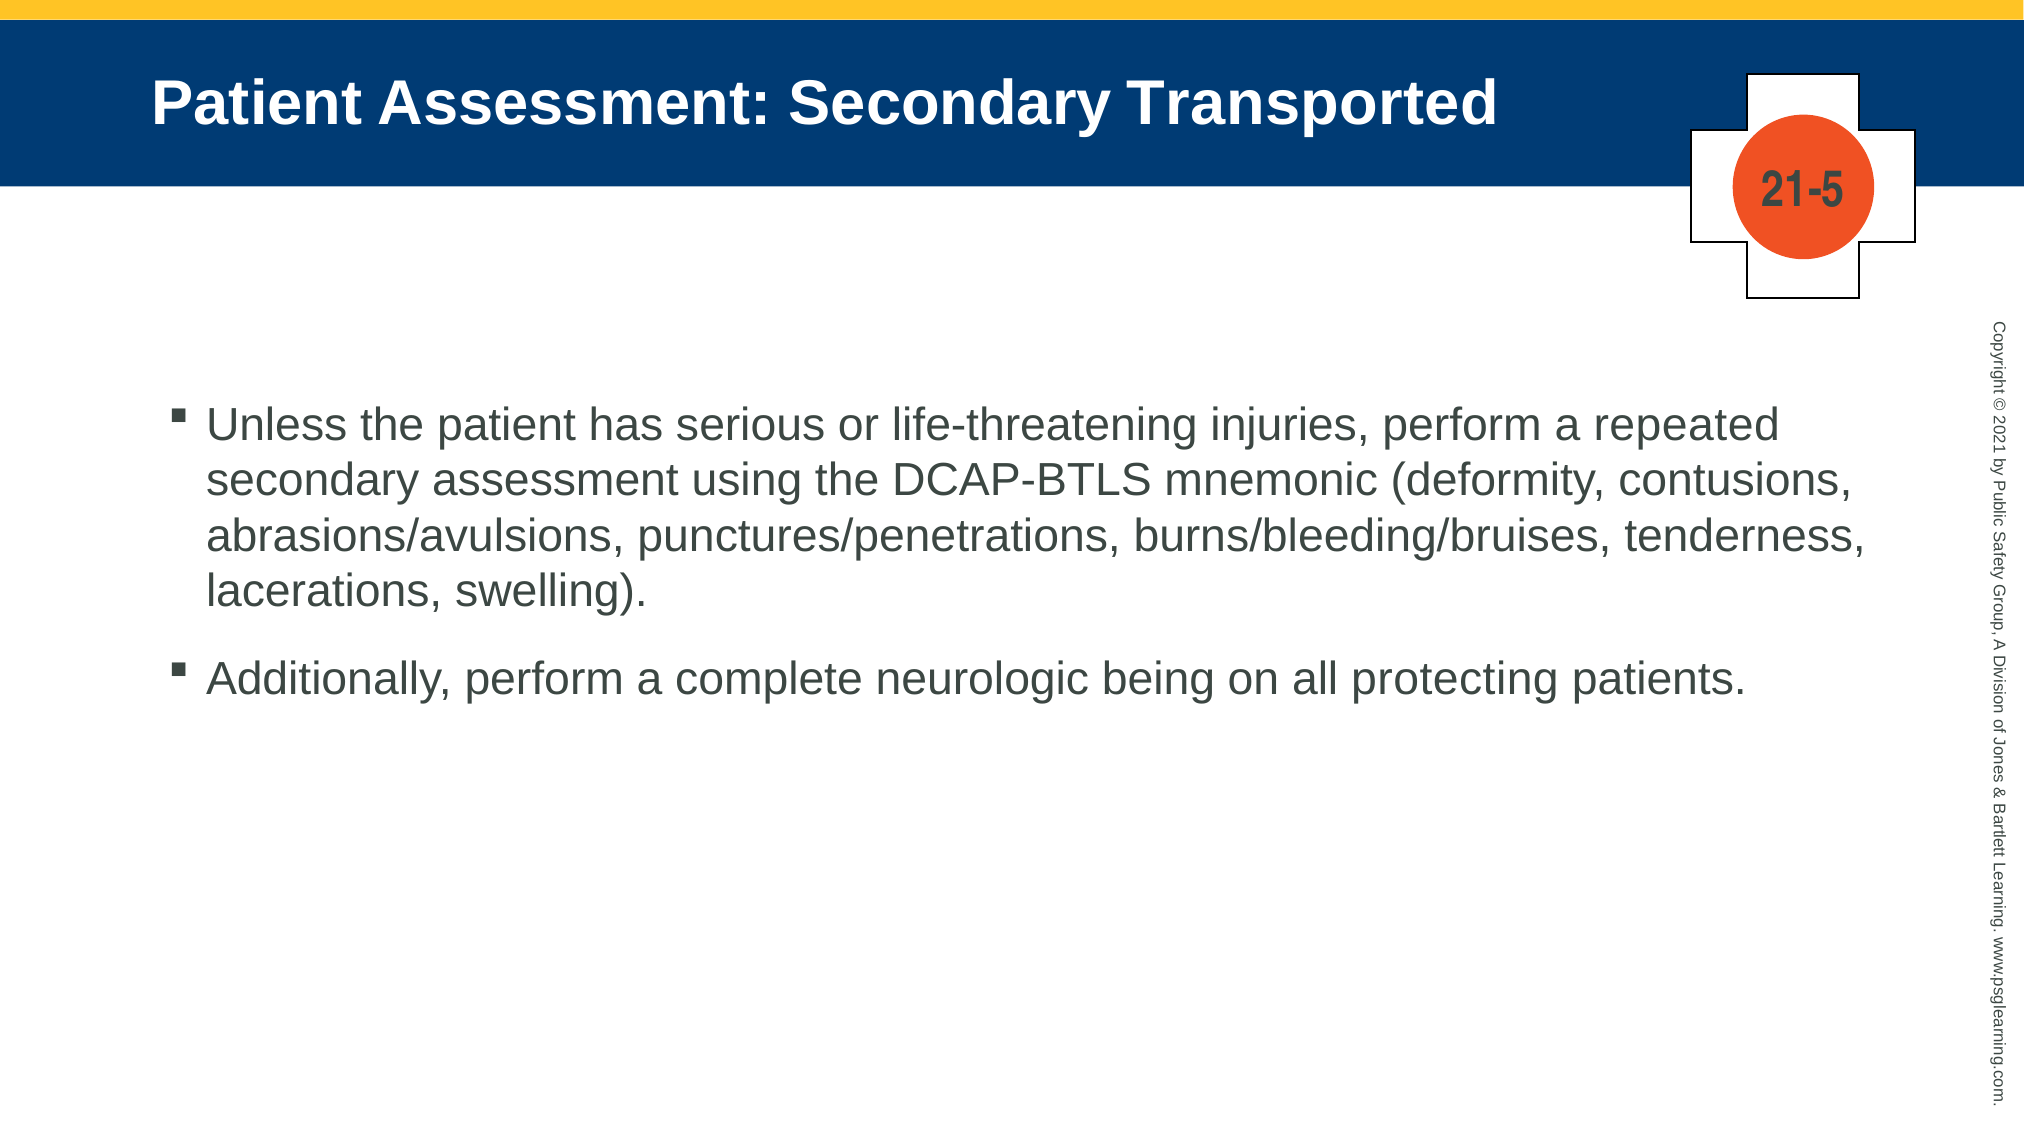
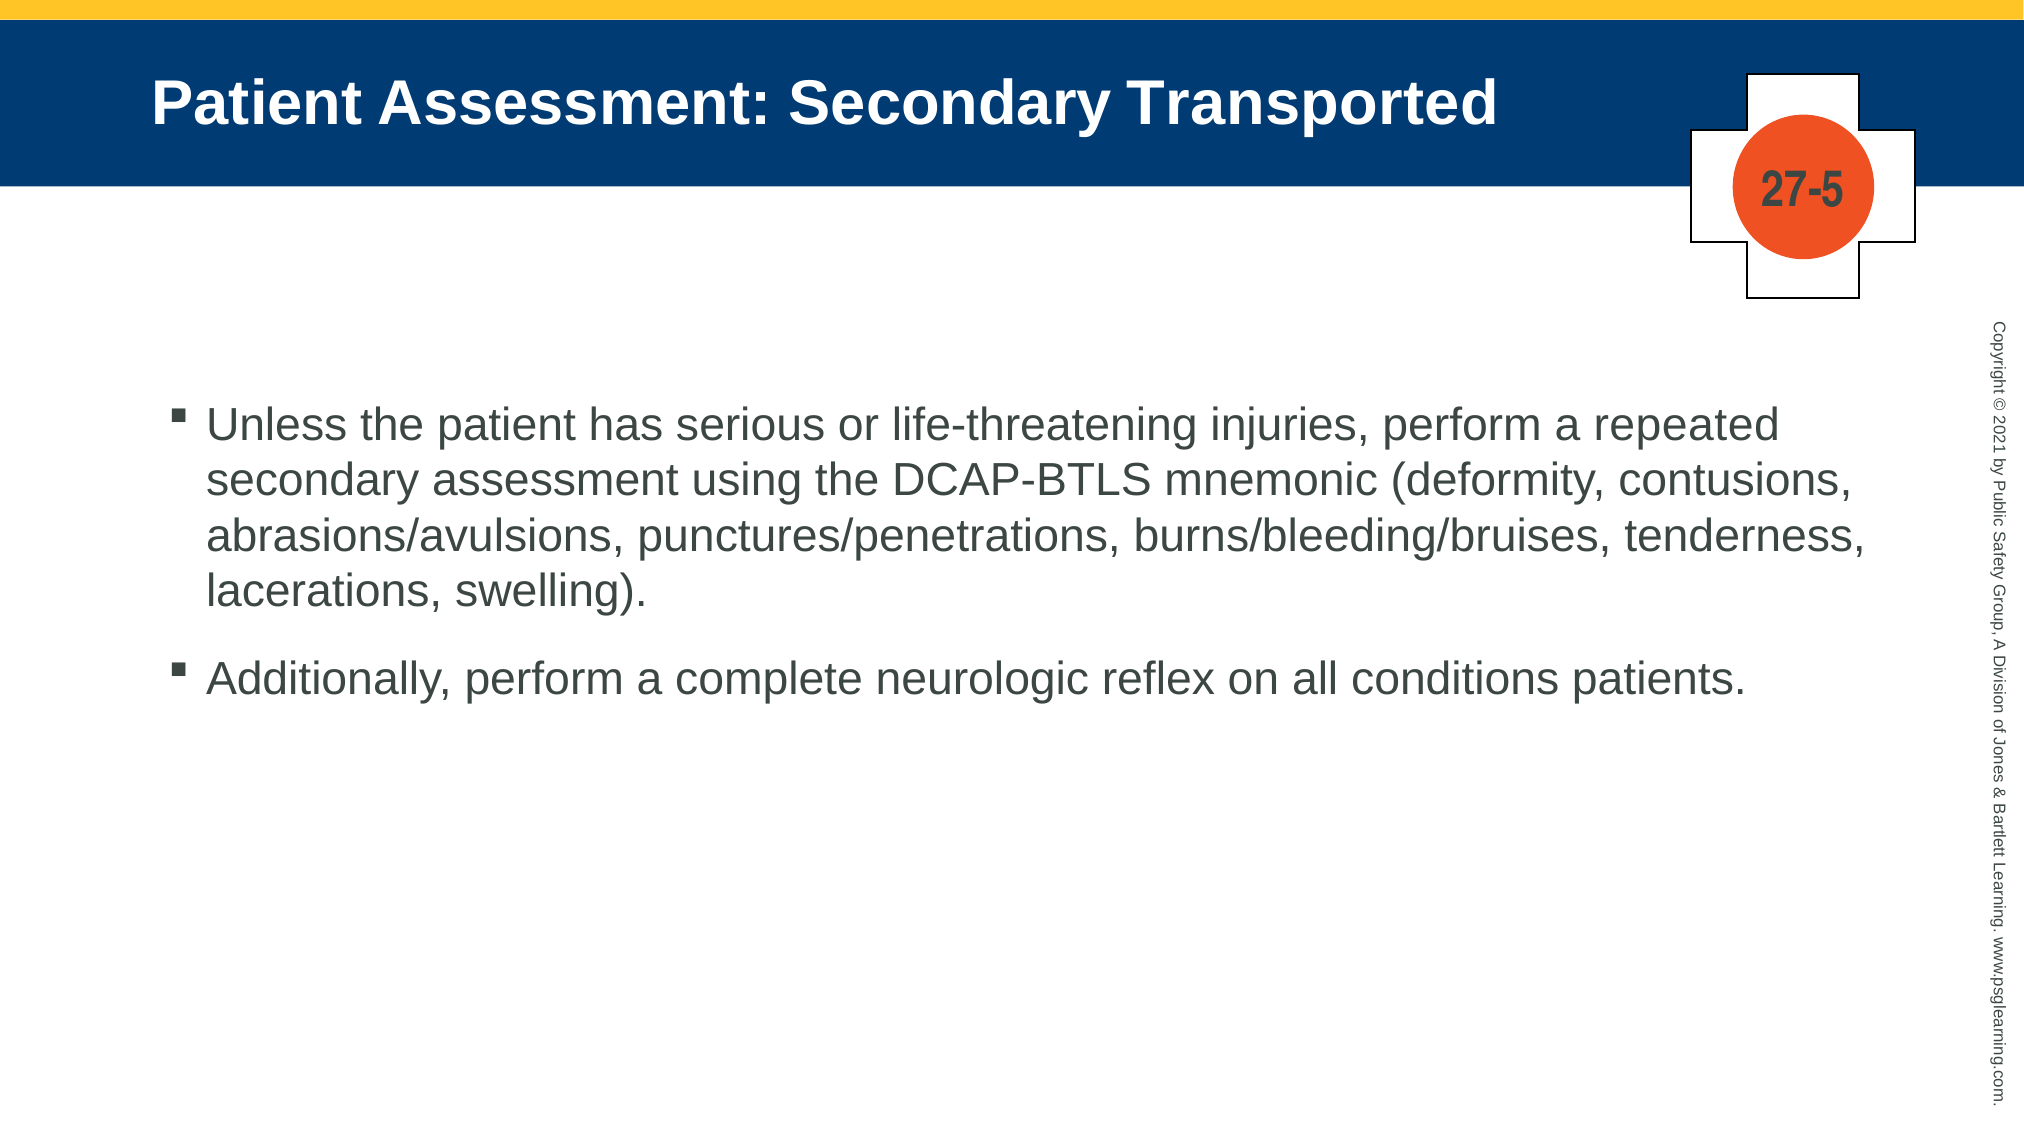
21-5: 21-5 -> 27-5
being: being -> reflex
protecting: protecting -> conditions
